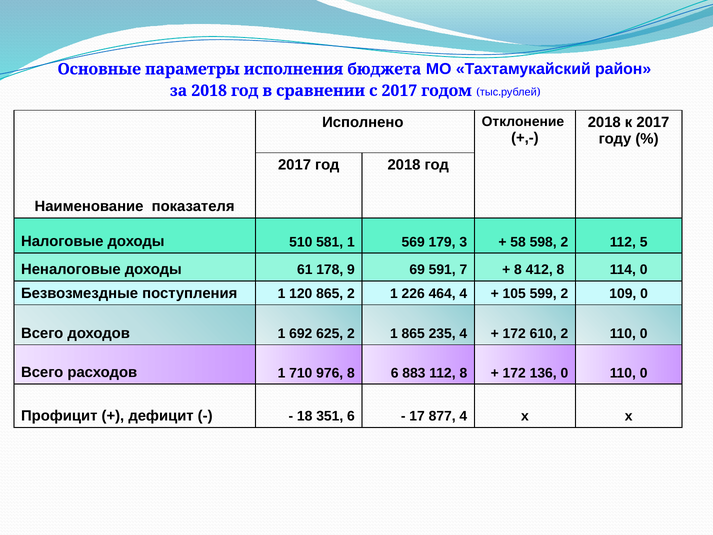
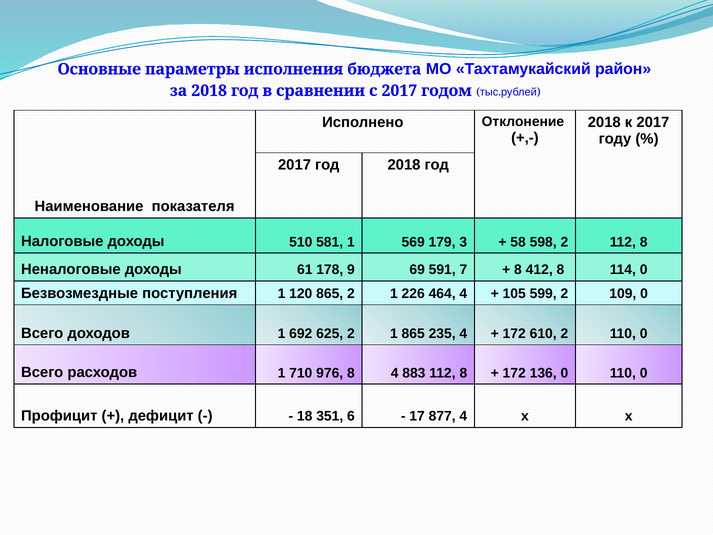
2 112 5: 5 -> 8
8 6: 6 -> 4
